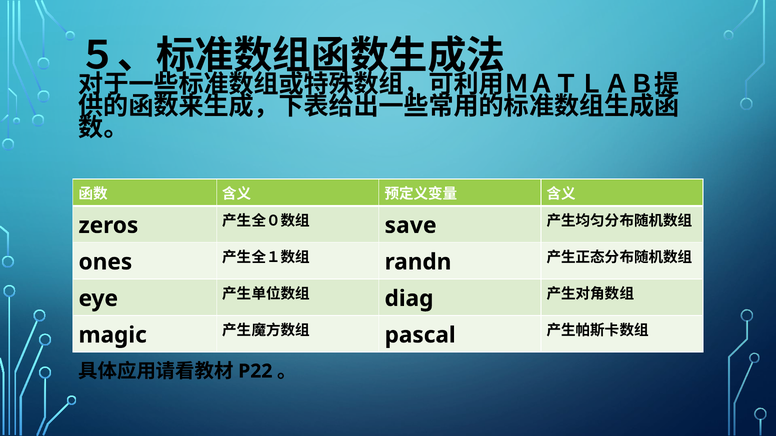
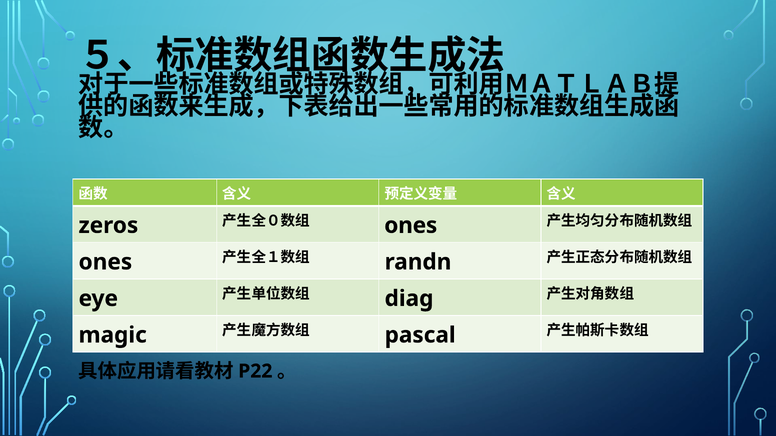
save at (411, 226): save -> ones
